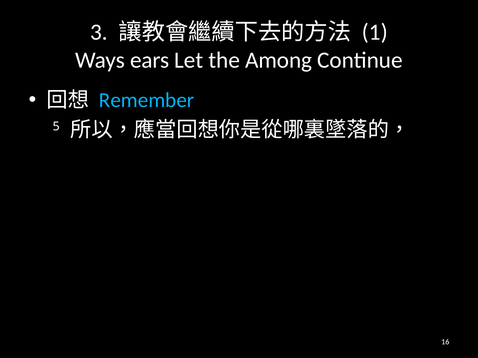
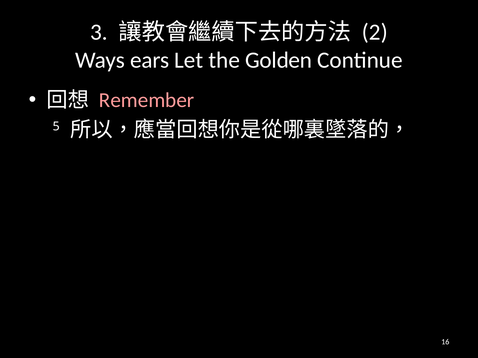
1: 1 -> 2
Among: Among -> Golden
Remember colour: light blue -> pink
